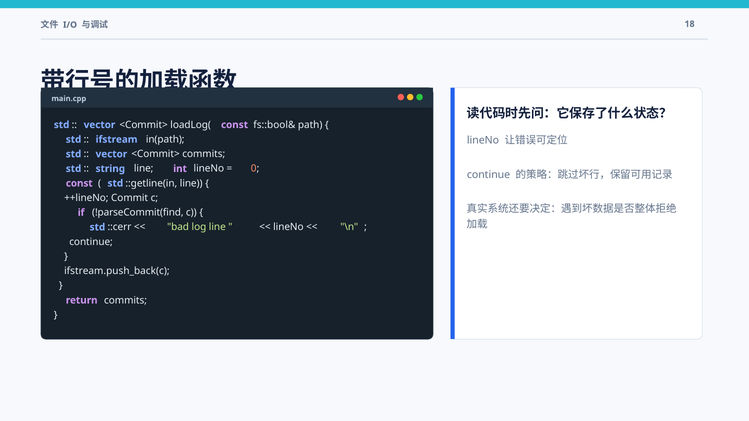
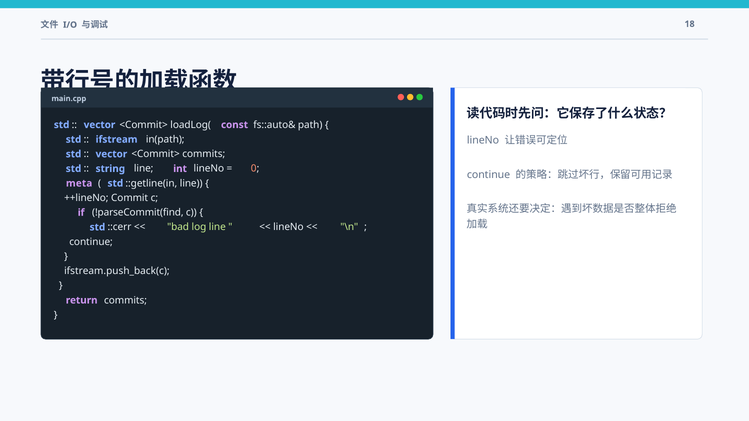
fs::bool&: fs::bool& -> fs::auto&
const at (79, 183): const -> meta
